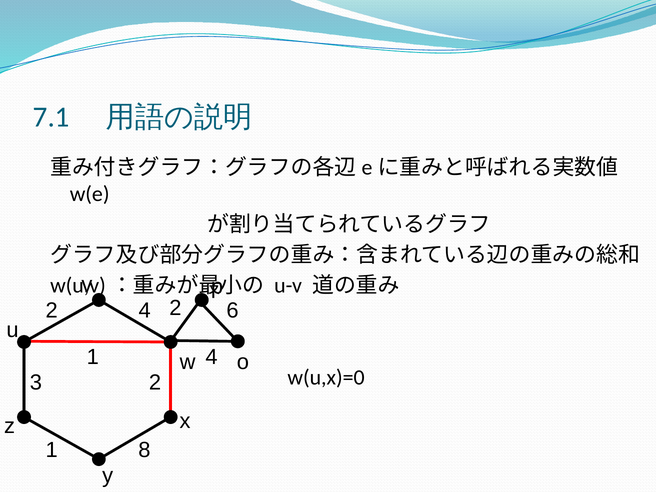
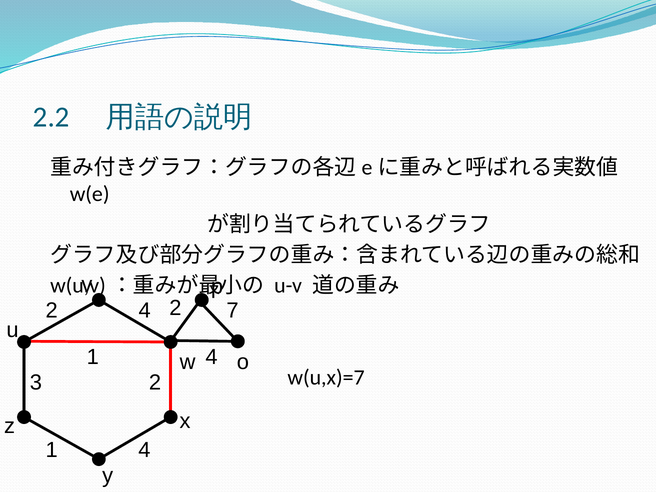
7.1: 7.1 -> 2.2
6: 6 -> 7
w(u,x)=0: w(u,x)=0 -> w(u,x)=7
1 8: 8 -> 4
